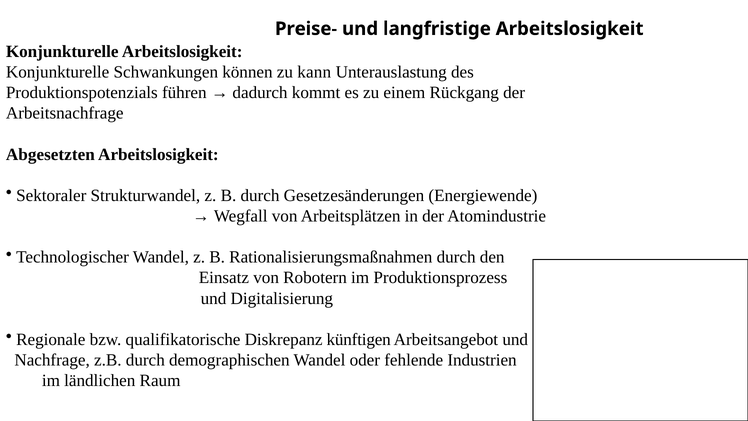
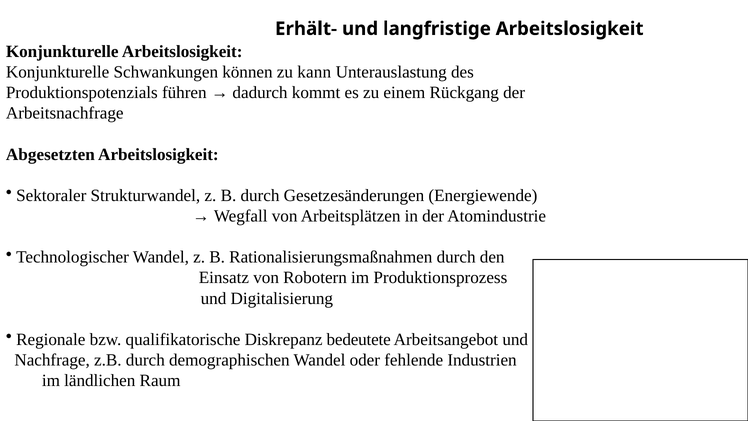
Preise-: Preise- -> Erhält-
künftigen: künftigen -> bedeutete
